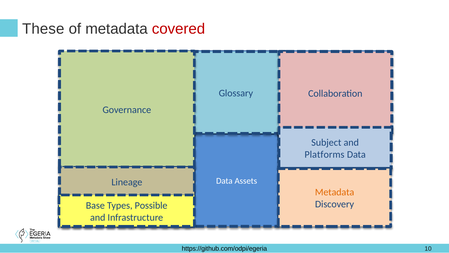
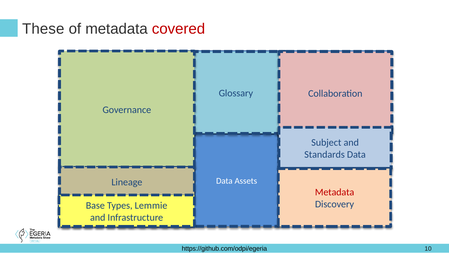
Platforms: Platforms -> Standards
Metadata at (335, 192) colour: orange -> red
Possible: Possible -> Lemmie
